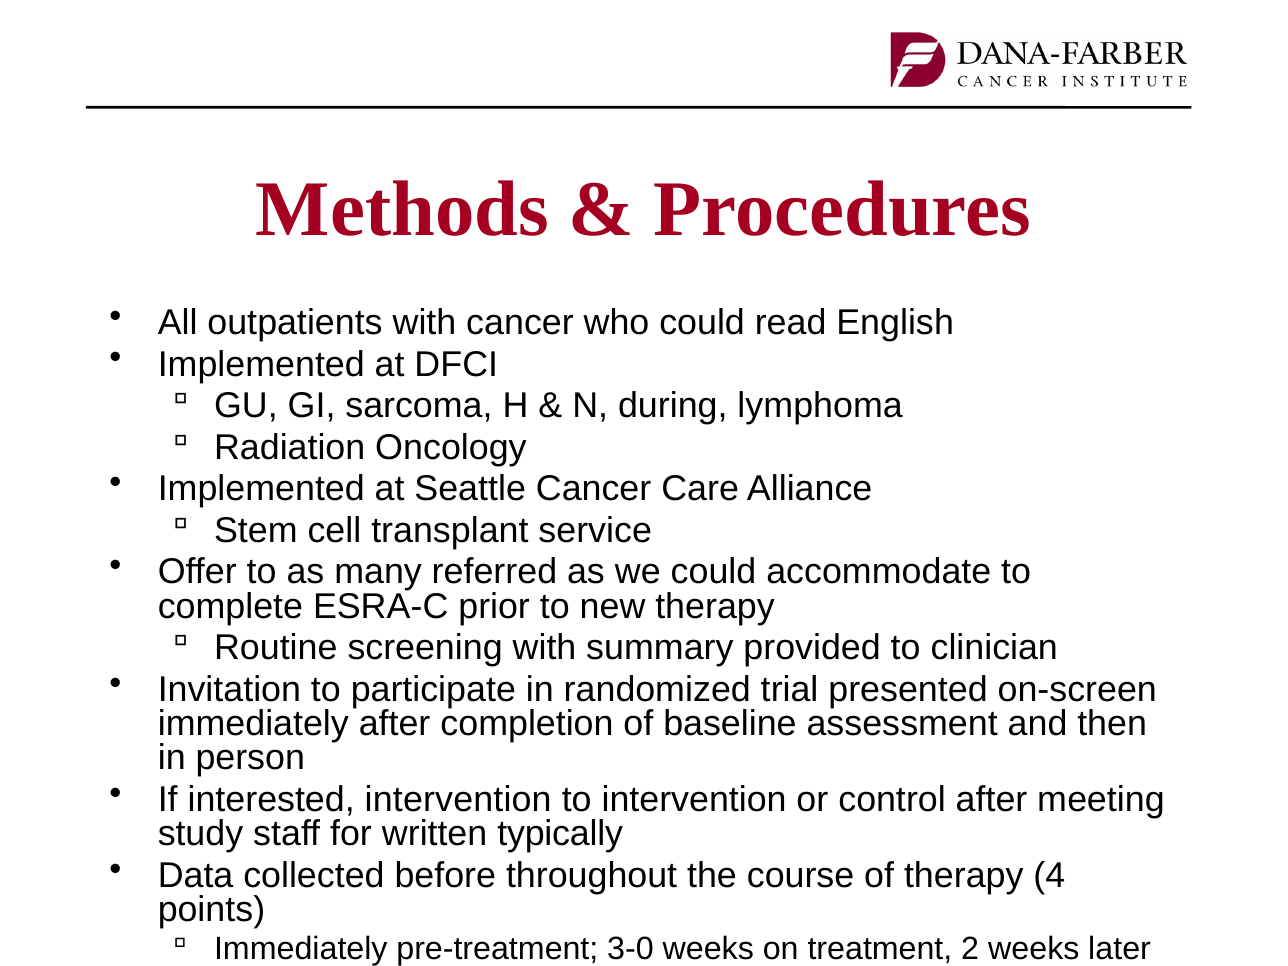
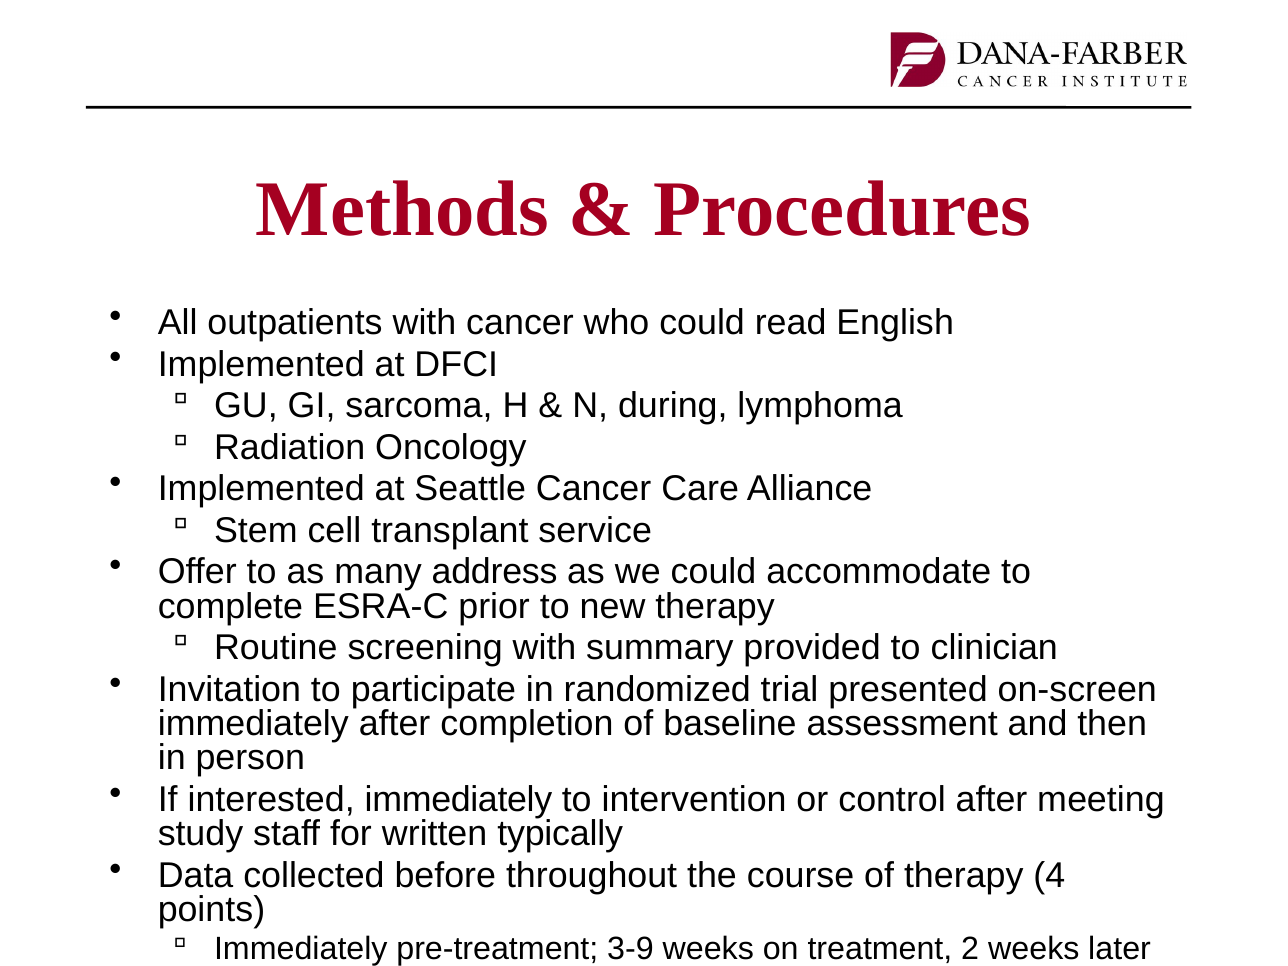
referred: referred -> address
interested intervention: intervention -> immediately
3-0: 3-0 -> 3-9
